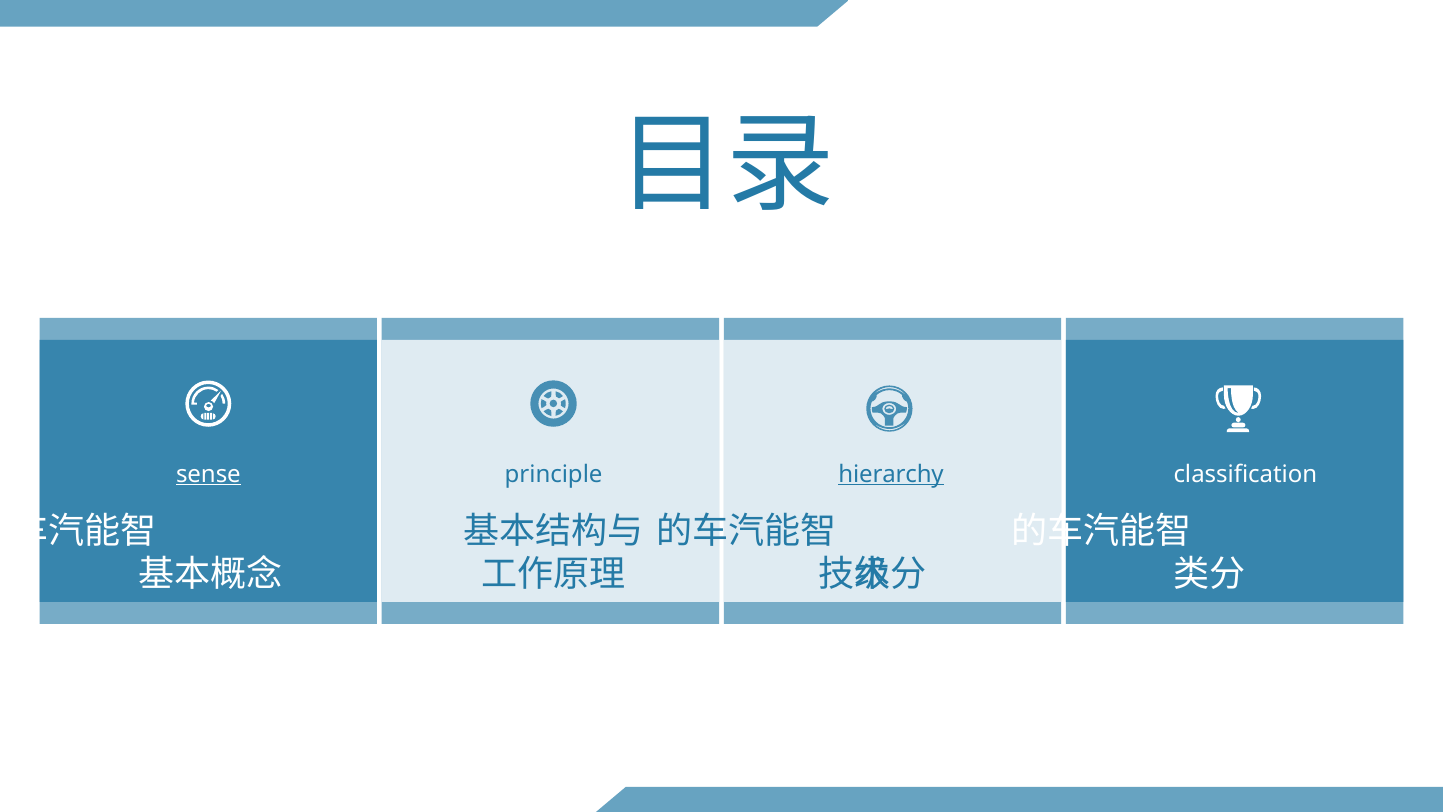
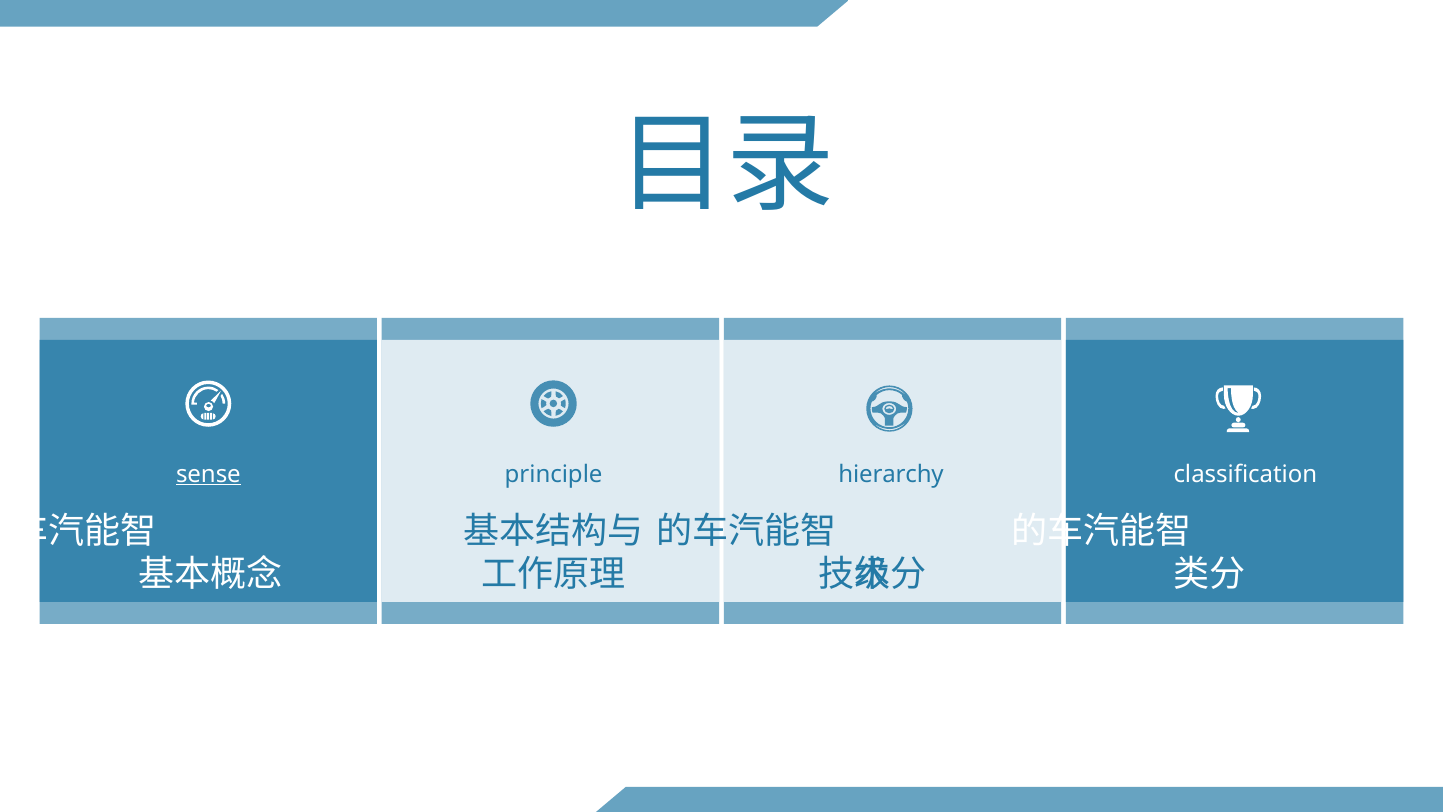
hierarchy underline: present -> none
